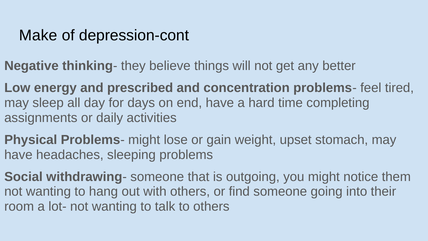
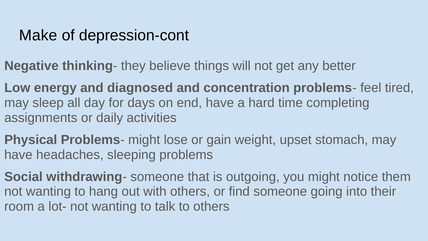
prescribed: prescribed -> diagnosed
